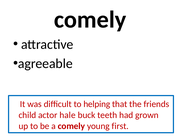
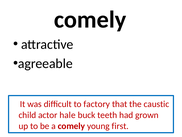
helping: helping -> factory
friends: friends -> caustic
